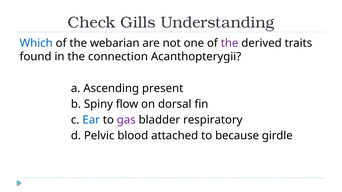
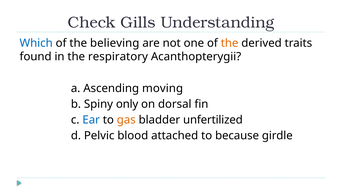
webarian: webarian -> believing
the at (230, 43) colour: purple -> orange
connection: connection -> respiratory
present: present -> moving
flow: flow -> only
gas colour: purple -> orange
respiratory: respiratory -> unfertilized
